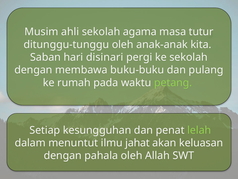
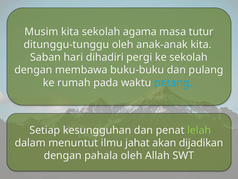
Musim ahli: ahli -> kita
disinari: disinari -> dihadiri
petang colour: light green -> light blue
keluasan: keluasan -> dijadikan
